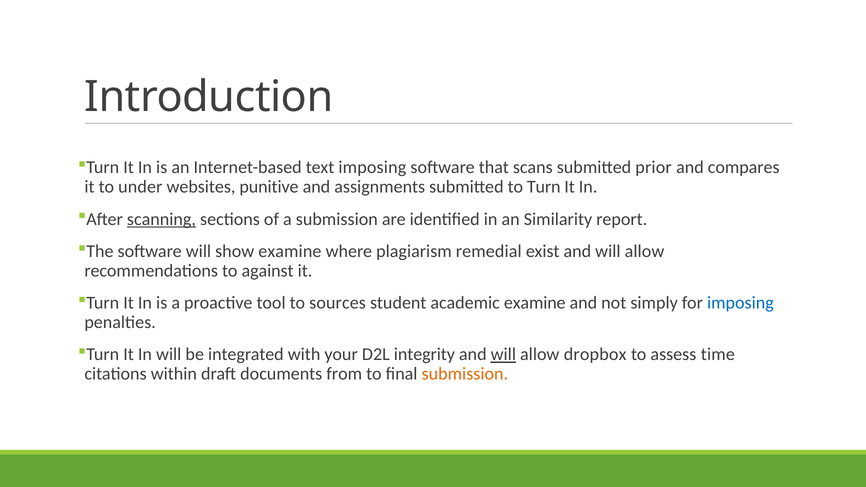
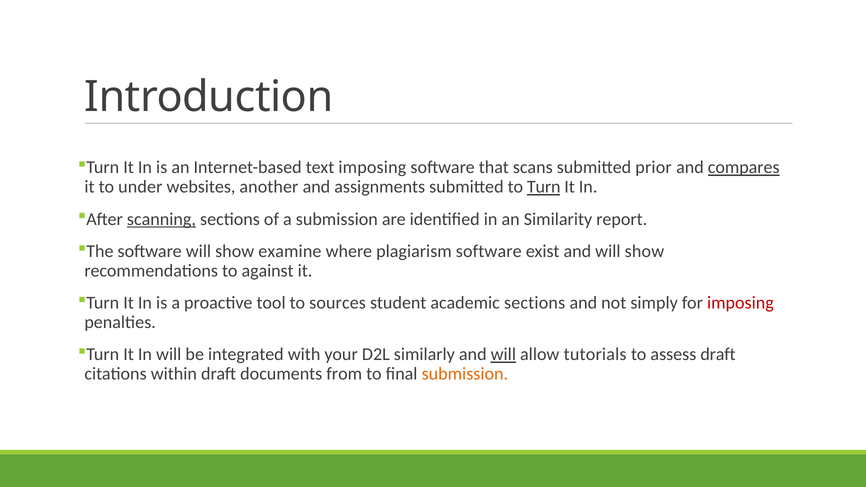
compares underline: none -> present
punitive: punitive -> another
Turn at (544, 187) underline: none -> present
plagiarism remedial: remedial -> software
exist and will allow: allow -> show
academic examine: examine -> sections
imposing at (740, 303) colour: blue -> red
integrity: integrity -> similarly
dropbox: dropbox -> tutorials
assess time: time -> draft
